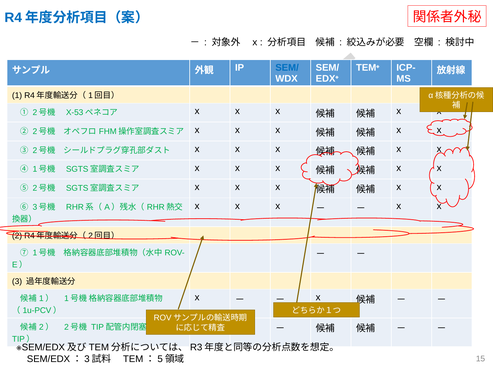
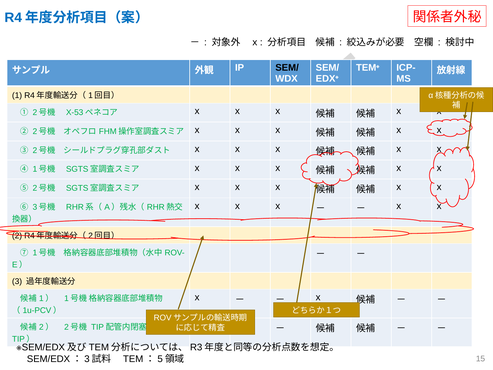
SEM/ at (287, 68) colour: blue -> black
